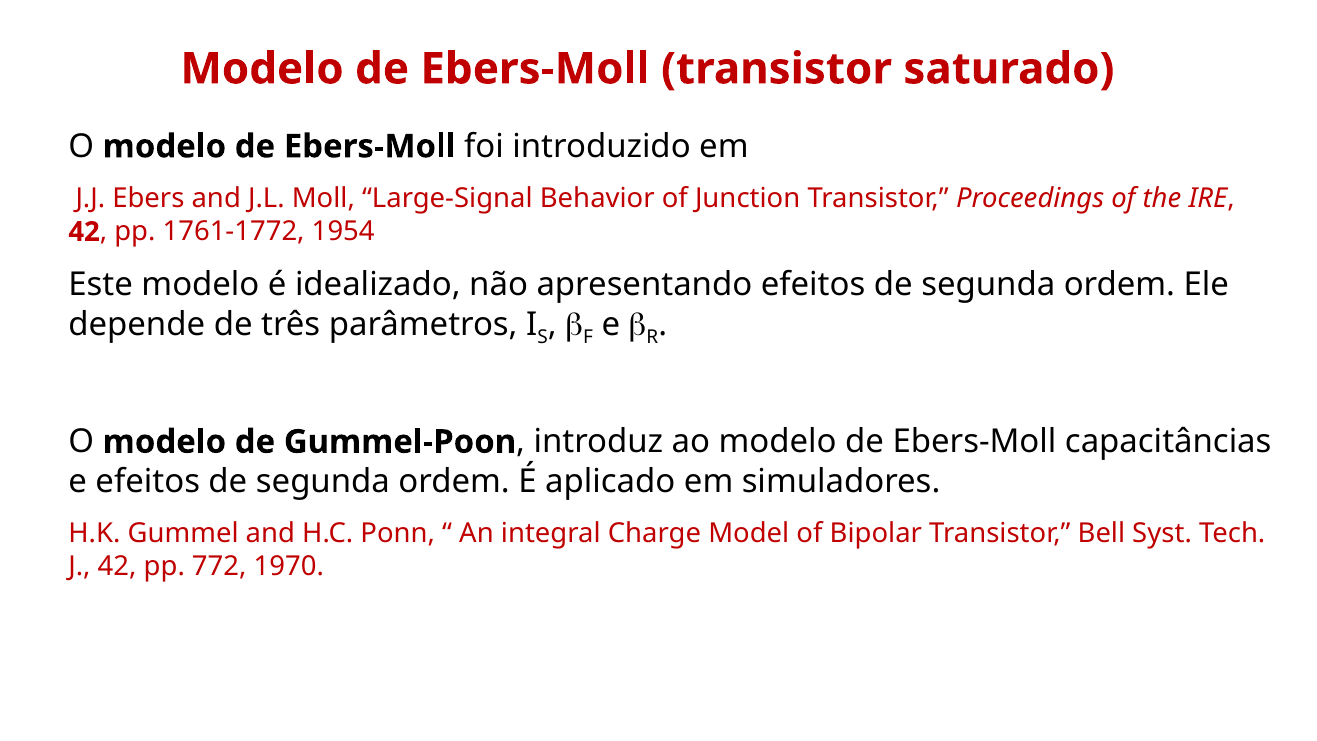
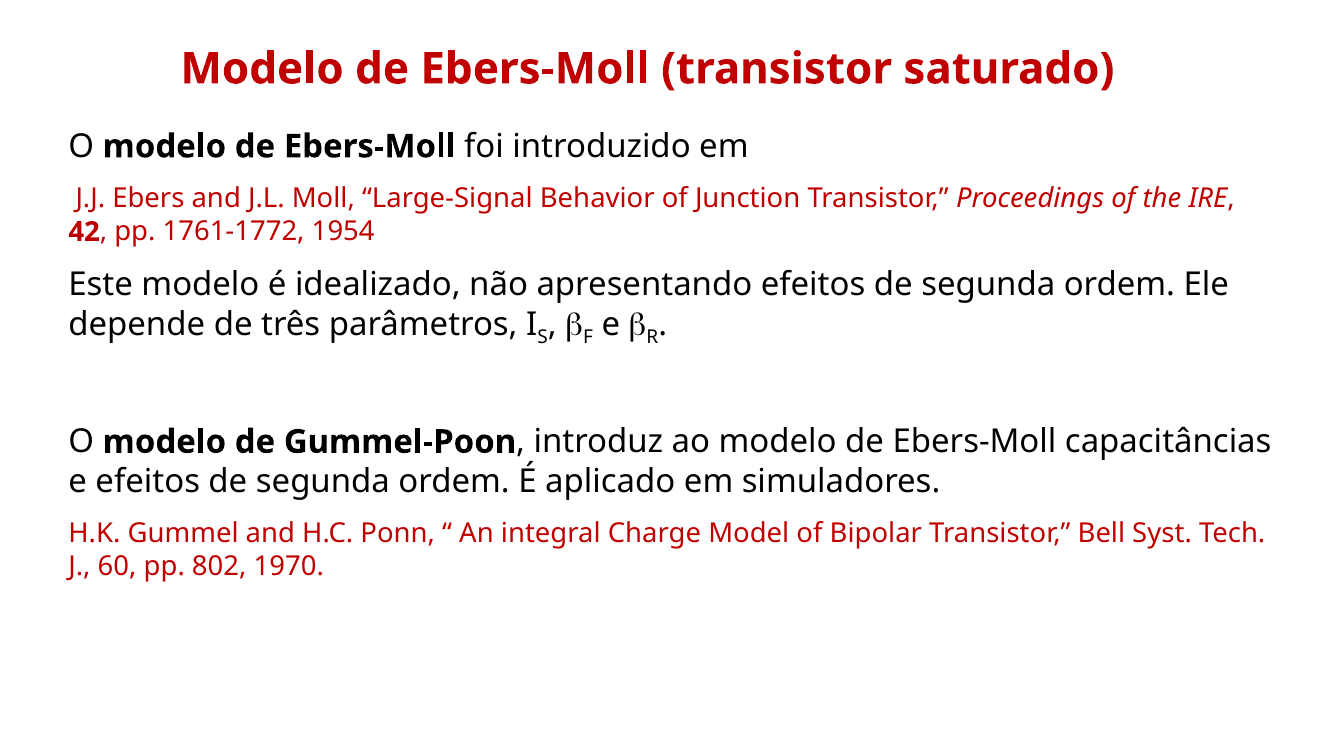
J 42: 42 -> 60
772: 772 -> 802
